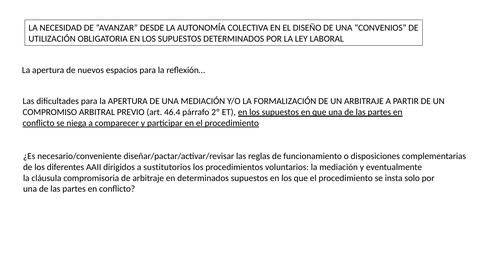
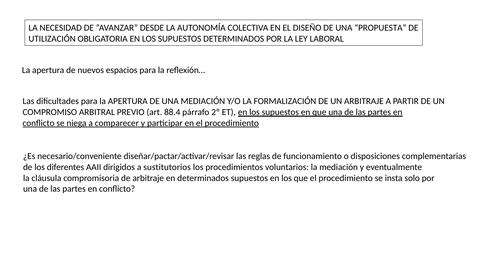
CONVENIOS: CONVENIOS -> PROPUESTA
46.4: 46.4 -> 88.4
